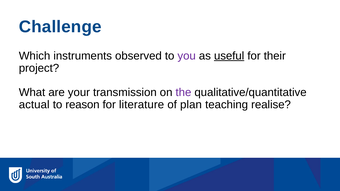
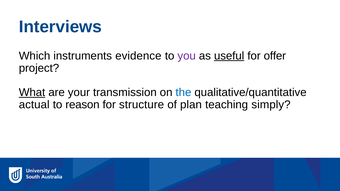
Challenge: Challenge -> Interviews
observed: observed -> evidence
their: their -> offer
What underline: none -> present
the colour: purple -> blue
literature: literature -> structure
realise: realise -> simply
